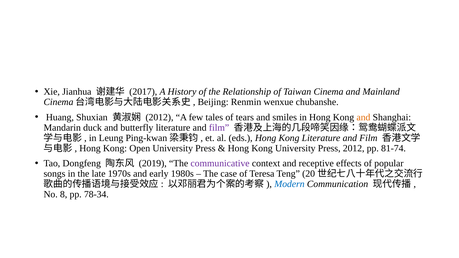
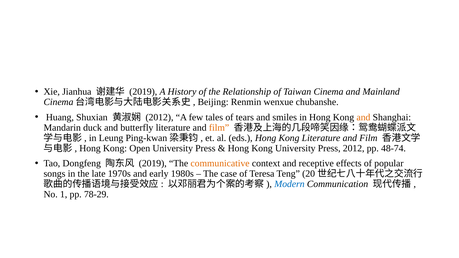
2017 at (143, 92): 2017 -> 2019
film at (219, 128) colour: purple -> orange
81-74: 81-74 -> 48-74
communicative colour: purple -> orange
8: 8 -> 1
78-34: 78-34 -> 78-29
